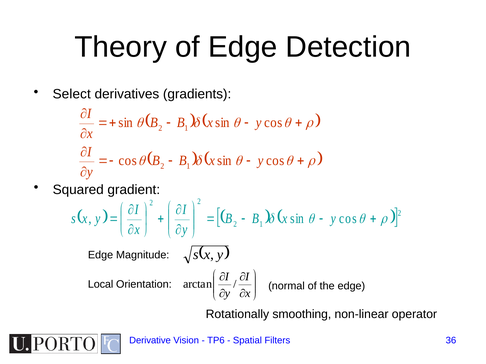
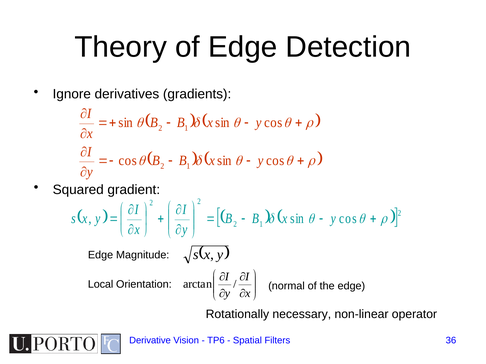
Select: Select -> Ignore
smoothing: smoothing -> necessary
